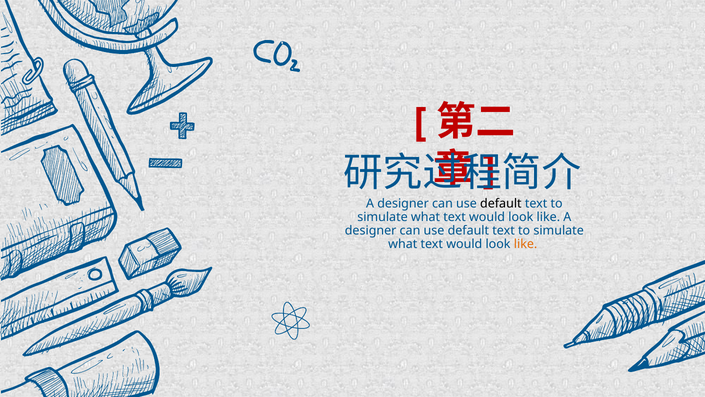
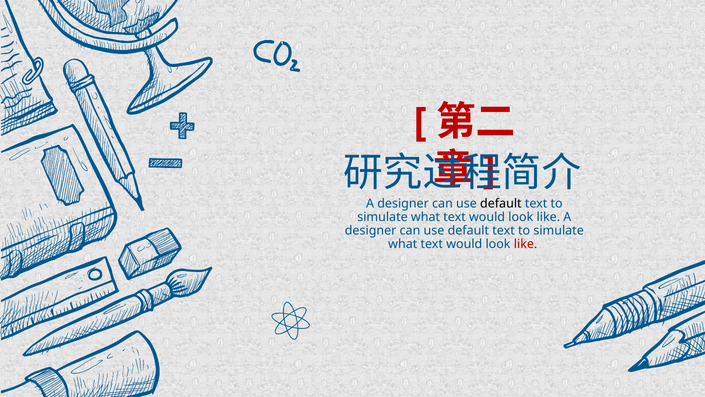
like at (526, 244) colour: orange -> red
